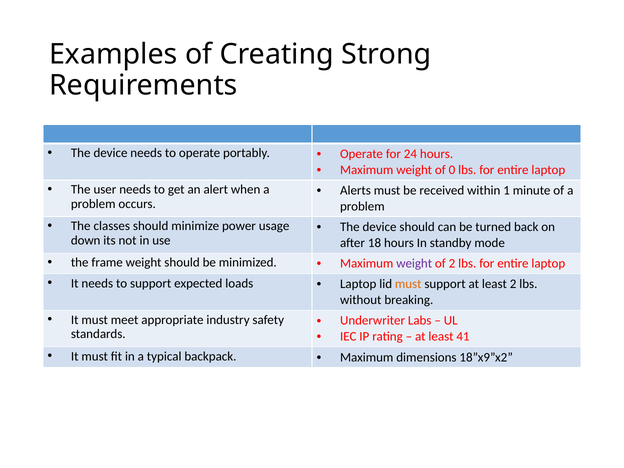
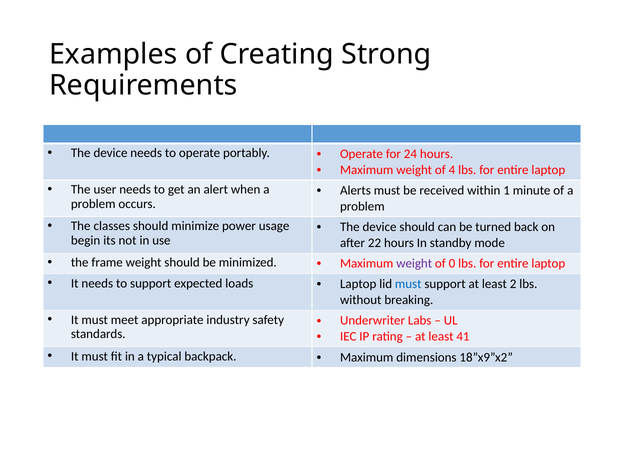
0: 0 -> 4
down: down -> begin
18: 18 -> 22
of 2: 2 -> 0
must at (408, 284) colour: orange -> blue
